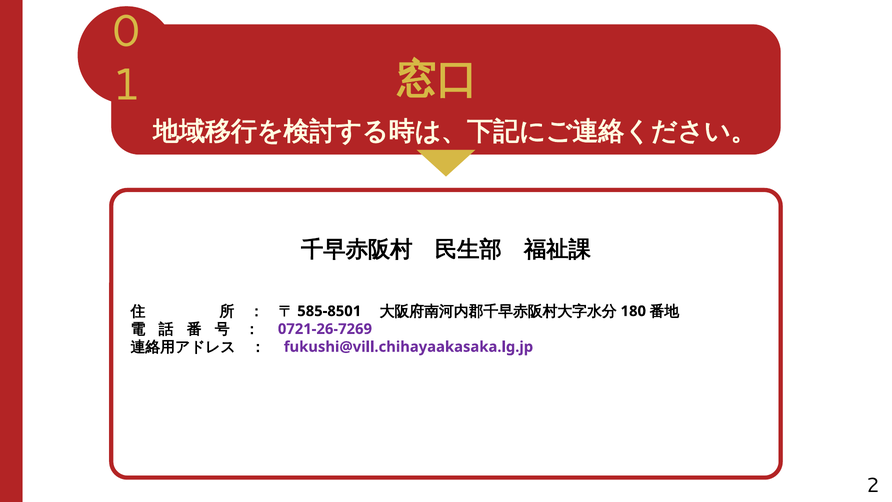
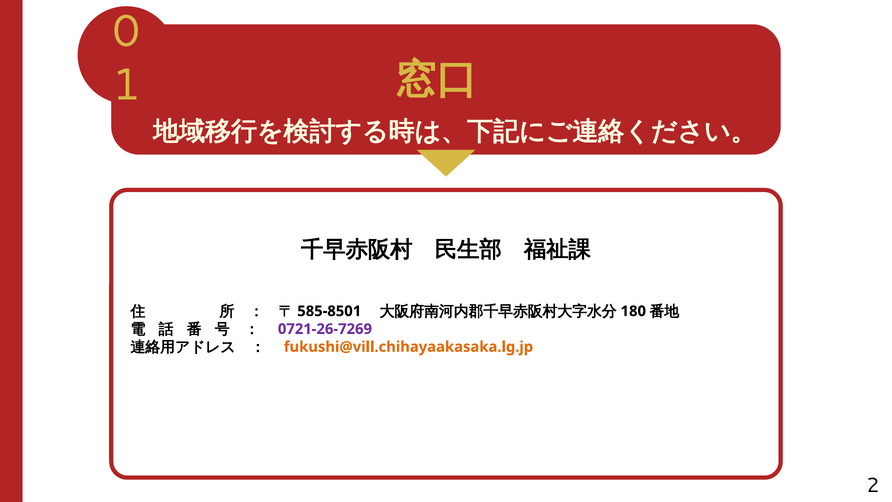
fukushi@vill.chihayaakasaka.lg.jp colour: purple -> orange
